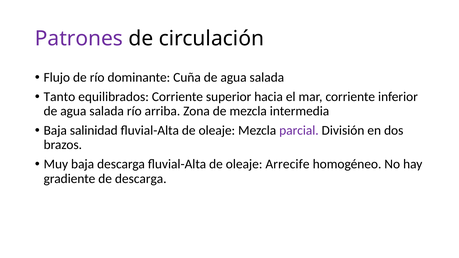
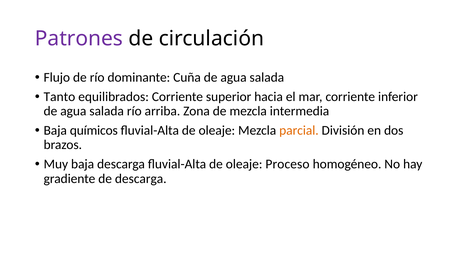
salinidad: salinidad -> químicos
parcial colour: purple -> orange
Arrecife: Arrecife -> Proceso
